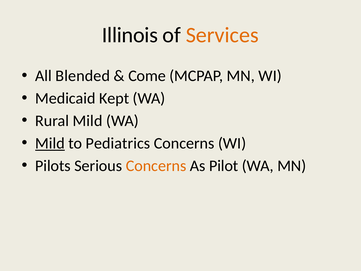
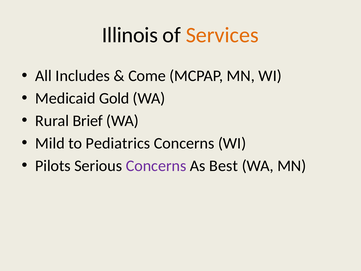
Blended: Blended -> Includes
Kept: Kept -> Gold
Rural Mild: Mild -> Brief
Mild at (50, 143) underline: present -> none
Concerns at (156, 166) colour: orange -> purple
Pilot: Pilot -> Best
